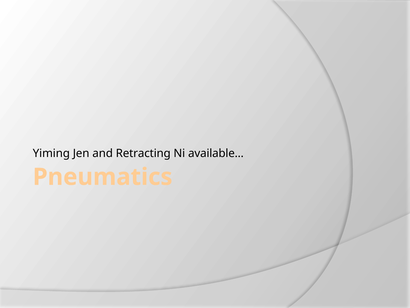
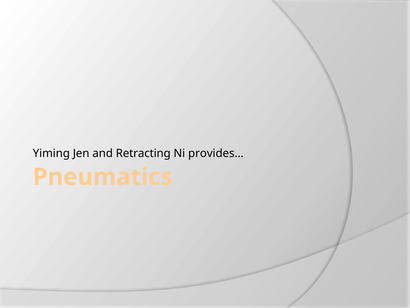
available…: available… -> provides…
